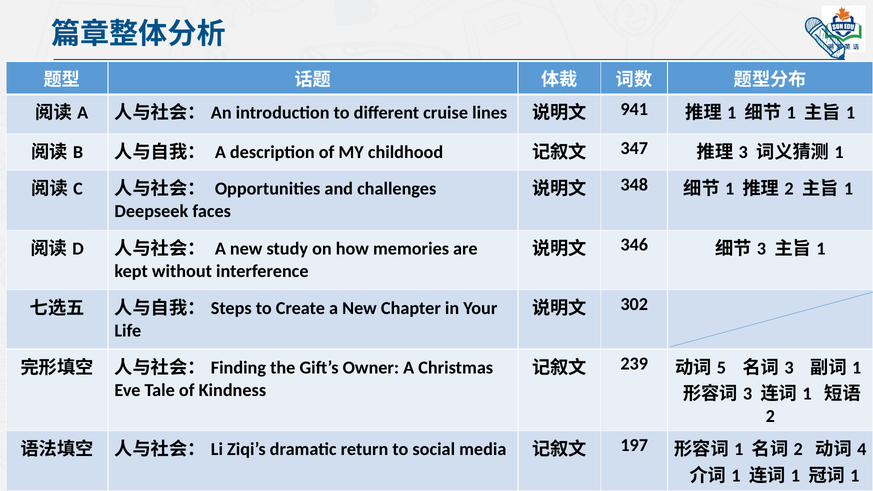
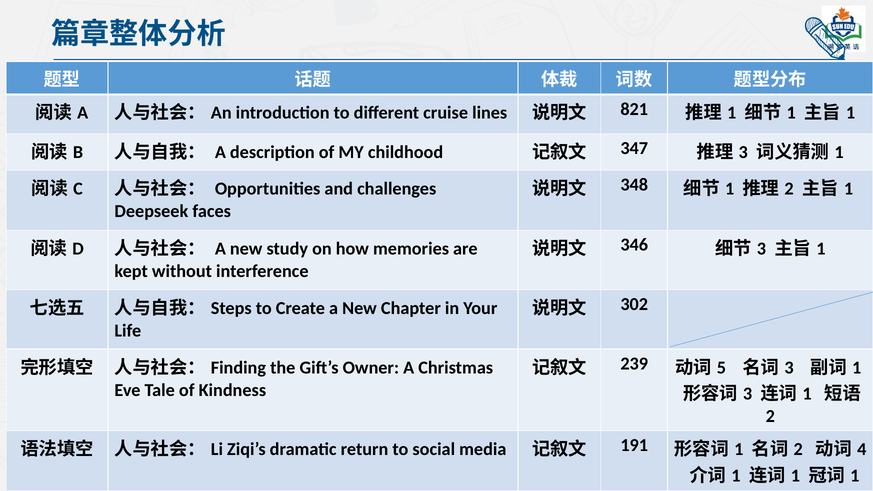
941: 941 -> 821
197: 197 -> 191
